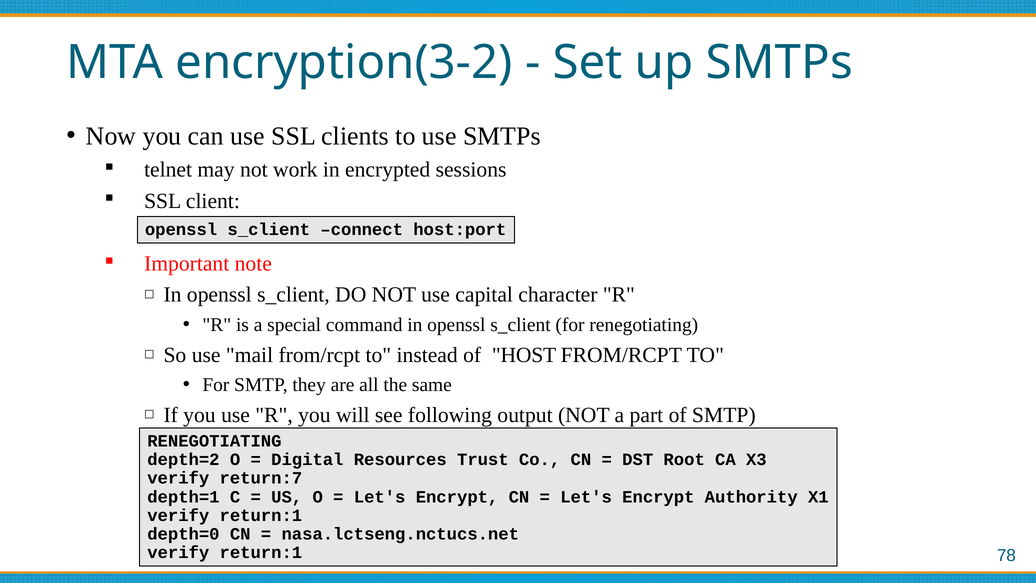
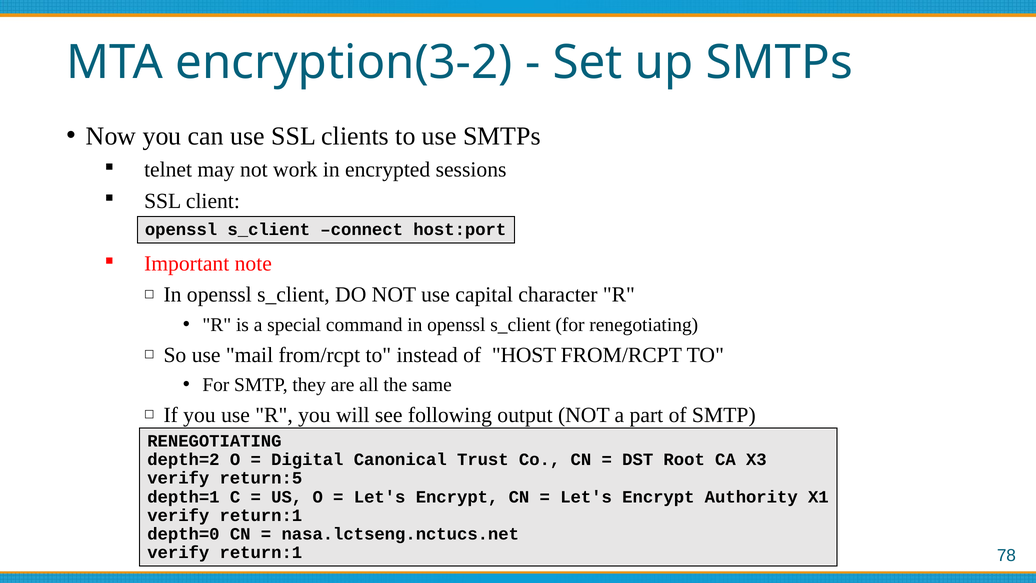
Resources: Resources -> Canonical
return:7: return:7 -> return:5
